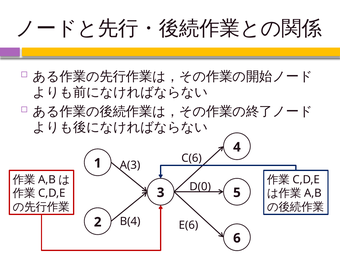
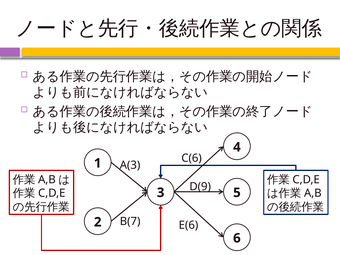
D(0: D(0 -> D(9
B(4: B(4 -> B(7
